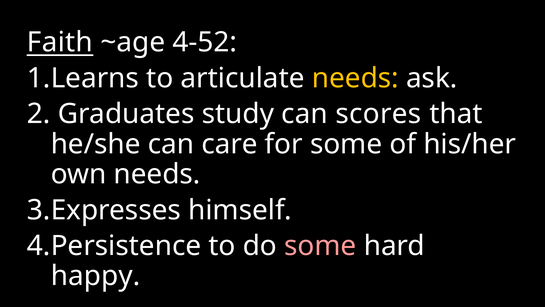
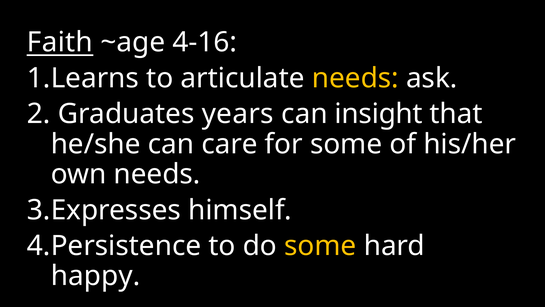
4-52: 4-52 -> 4-16
study: study -> years
scores: scores -> insight
some at (320, 245) colour: pink -> yellow
